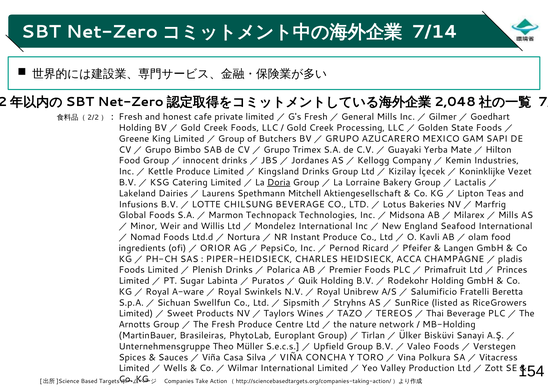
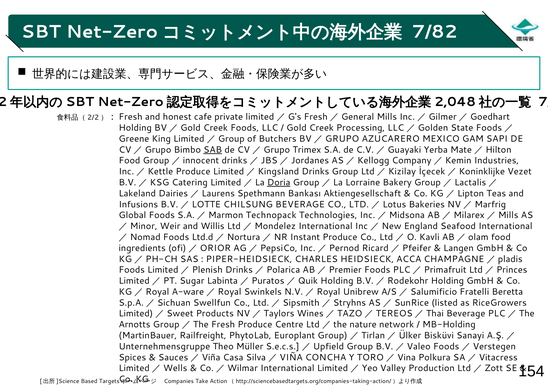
7/14: 7/14 -> 7/82
SAB underline: none -> present
Mitchell: Mitchell -> Bankası
Brasileiras: Brasileiras -> Railfreight
